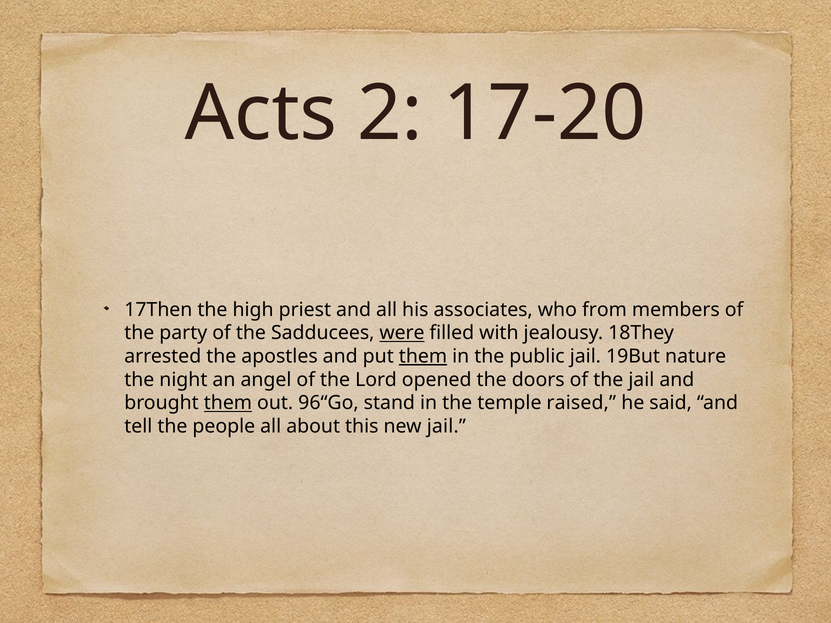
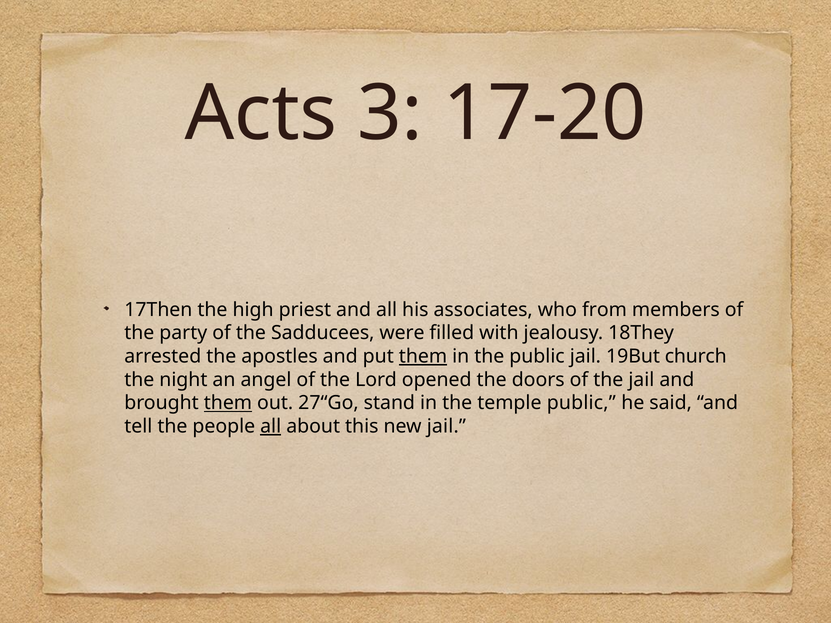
2: 2 -> 3
were underline: present -> none
nature: nature -> church
96“Go: 96“Go -> 27“Go
temple raised: raised -> public
all at (271, 427) underline: none -> present
